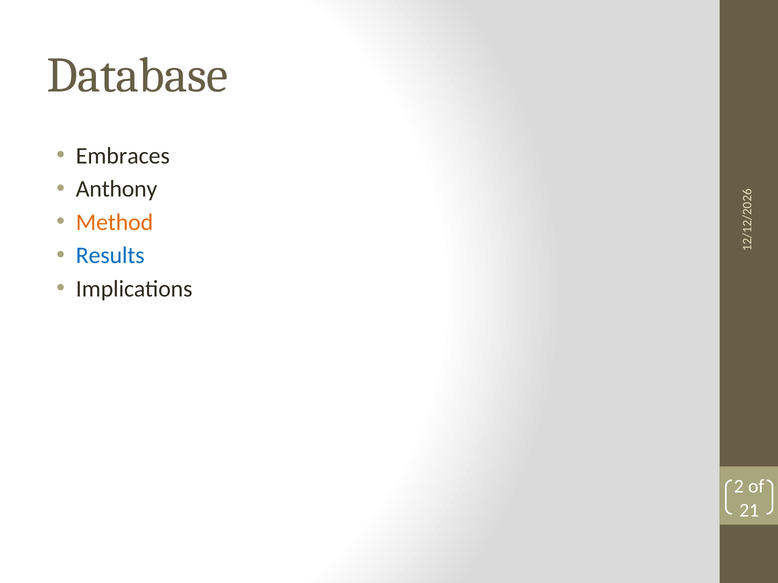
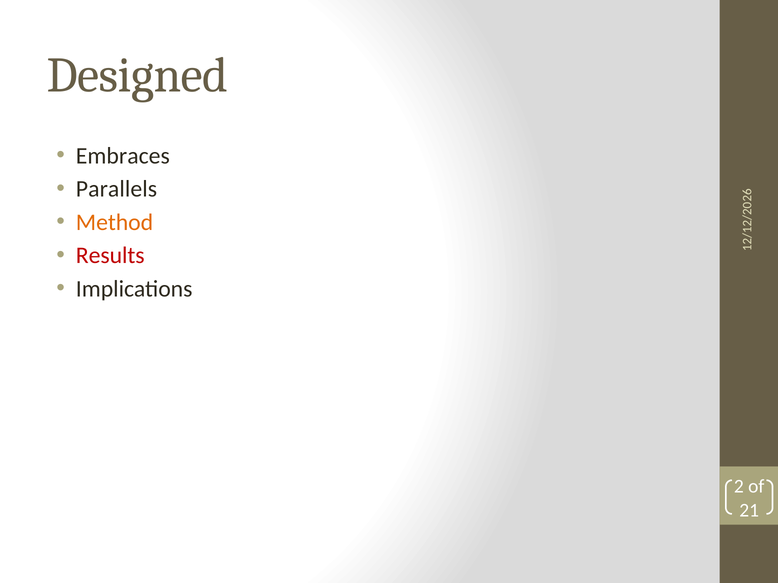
Database: Database -> Designed
Anthony: Anthony -> Parallels
Results colour: blue -> red
